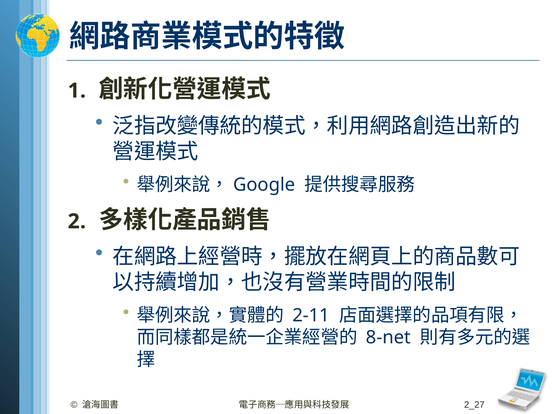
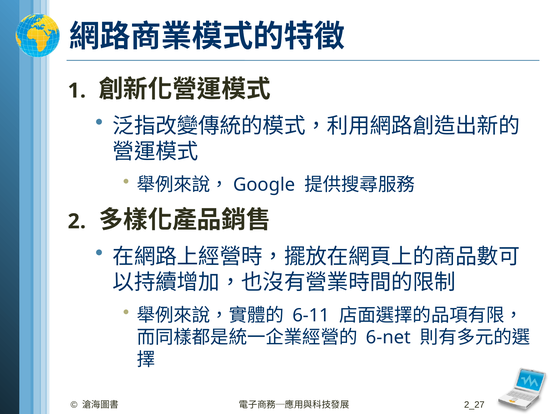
2-11: 2-11 -> 6-11
8-net: 8-net -> 6-net
